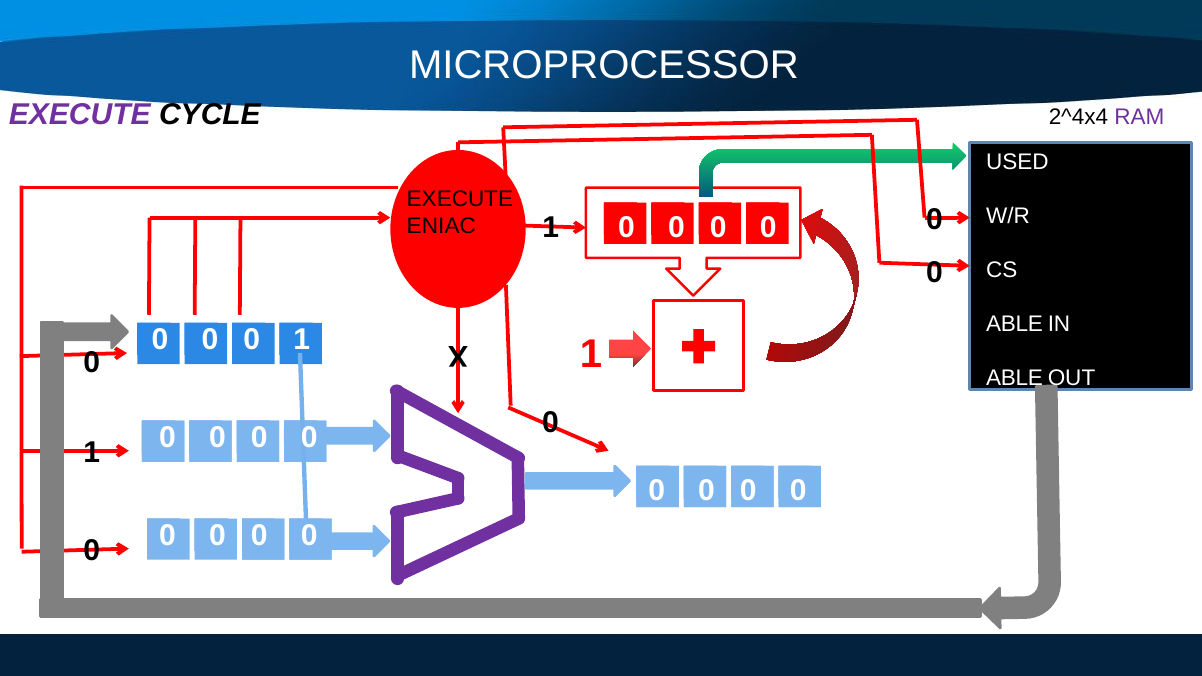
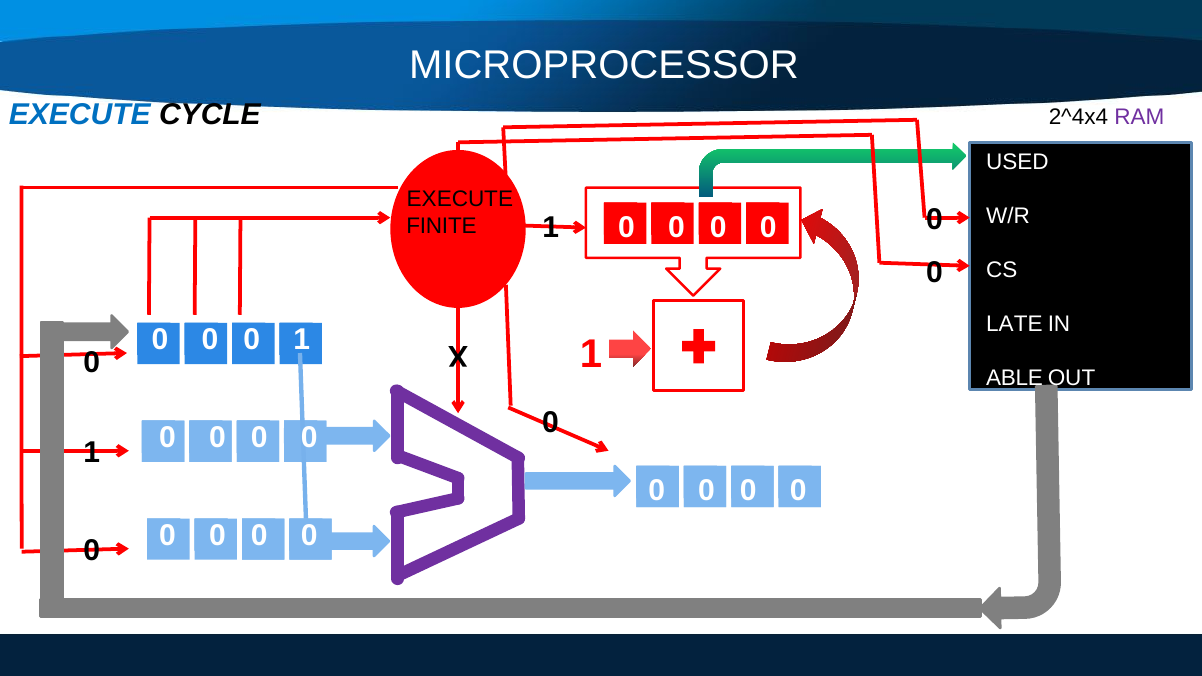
EXECUTE at (80, 114) colour: purple -> blue
ENIAC: ENIAC -> FINITE
ABLE at (1015, 324): ABLE -> LATE
